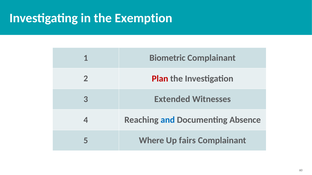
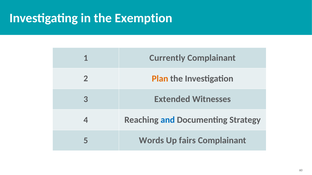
Biometric: Biometric -> Currently
Plan colour: red -> orange
Absence: Absence -> Strategy
Where: Where -> Words
